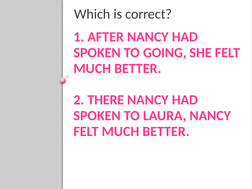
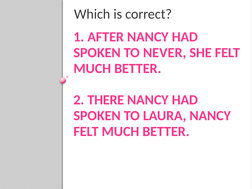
GOING: GOING -> NEVER
